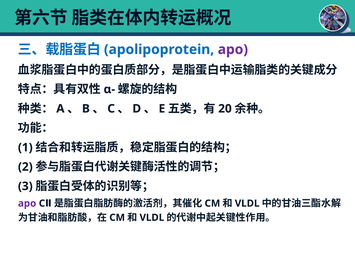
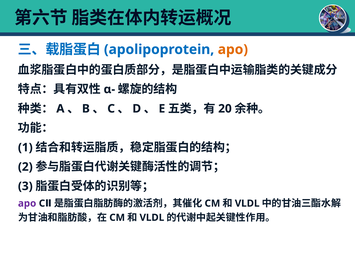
apo at (233, 50) colour: purple -> orange
